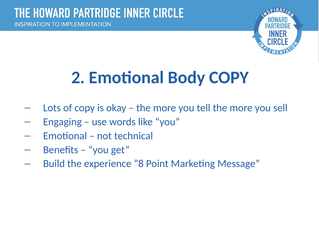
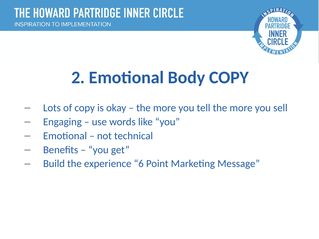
8: 8 -> 6
